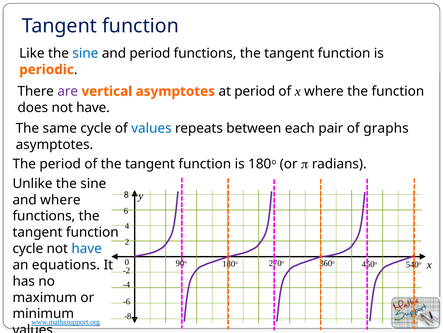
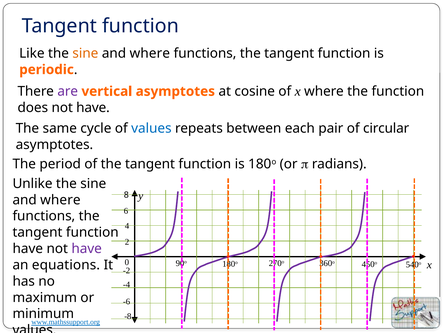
sine at (85, 53) colour: blue -> orange
period at (150, 53): period -> where
at period: period -> cosine
graphs: graphs -> circular
cycle at (28, 248): cycle -> have
have at (87, 248) colour: blue -> purple
